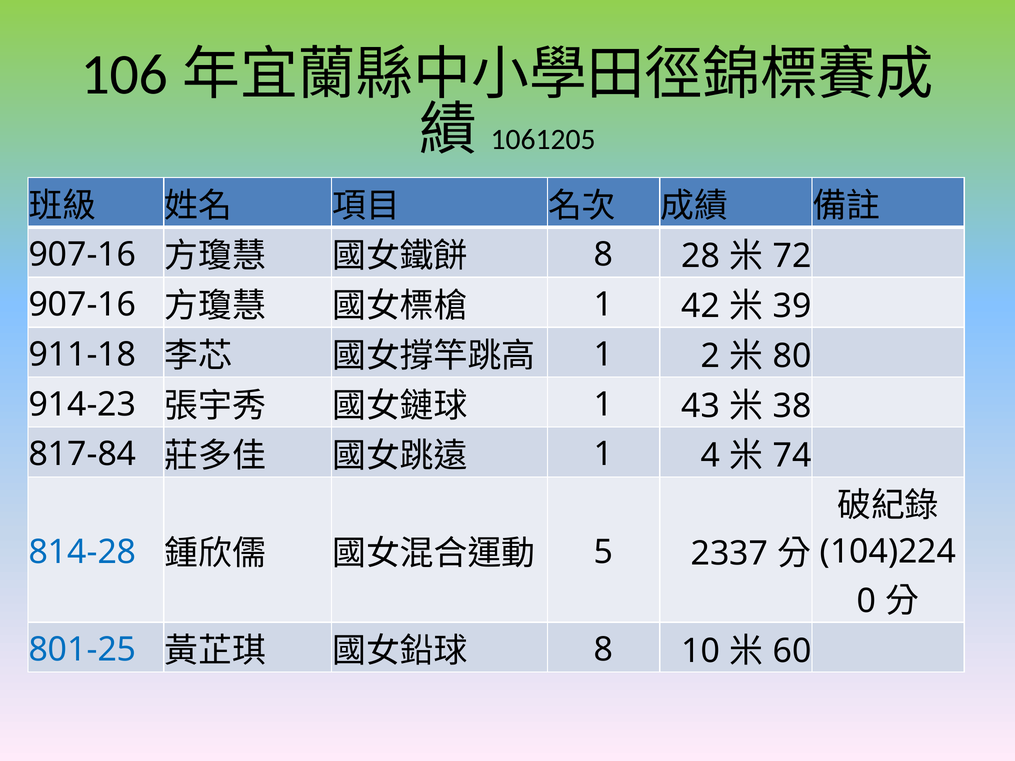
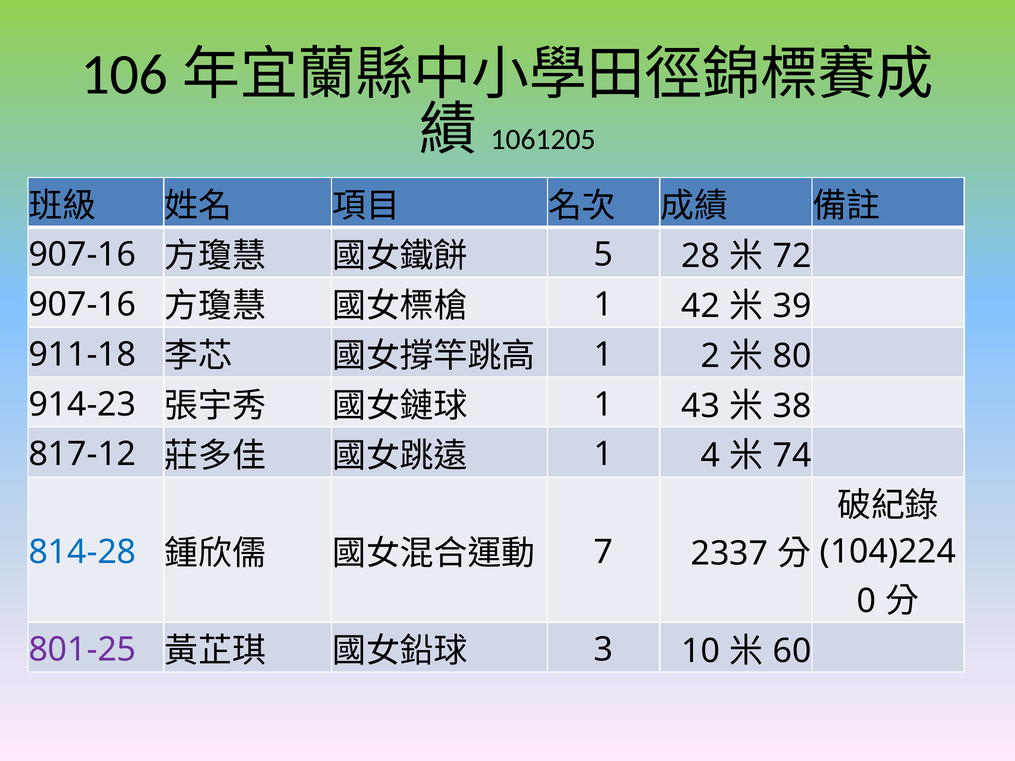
8 at (604, 255): 8 -> 5
817-84: 817-84 -> 817-12
5: 5 -> 7
801-25 colour: blue -> purple
8 at (604, 650): 8 -> 3
